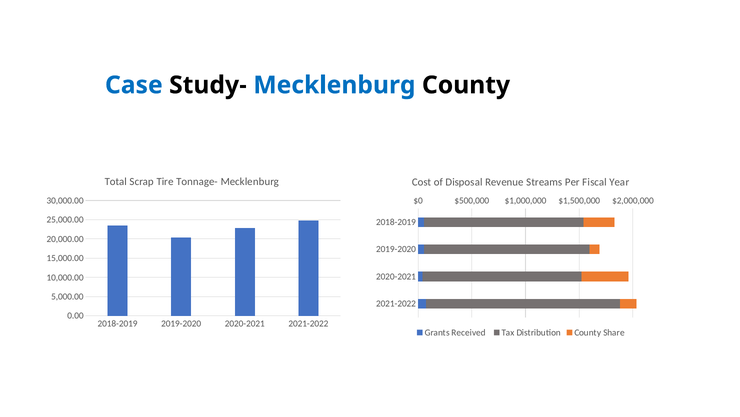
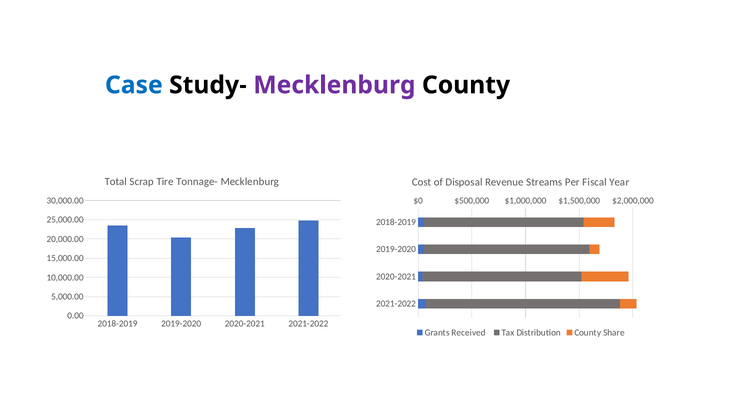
Mecklenburg at (334, 85) colour: blue -> purple
